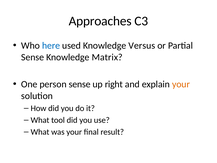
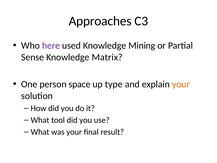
here colour: blue -> purple
Versus: Versus -> Mining
person sense: sense -> space
right: right -> type
